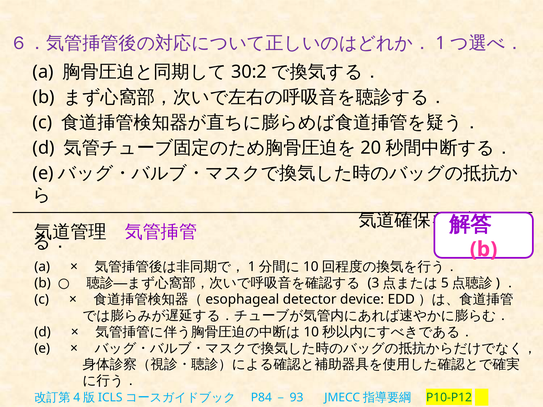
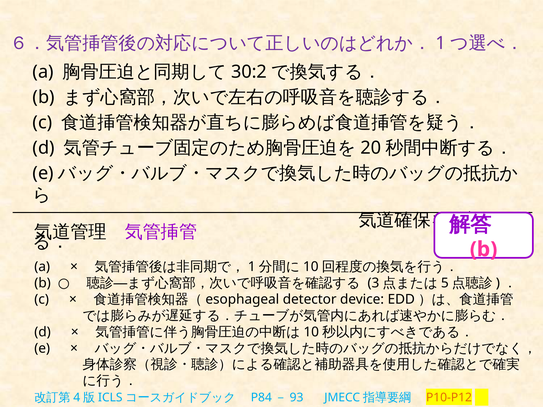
P10-P12 colour: green -> orange
